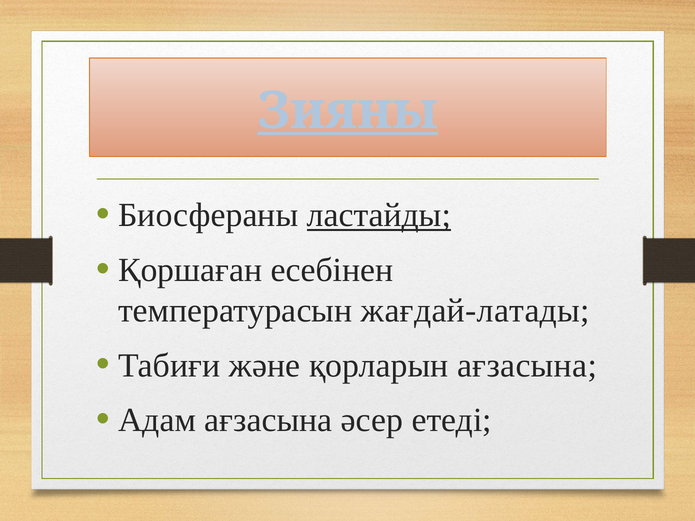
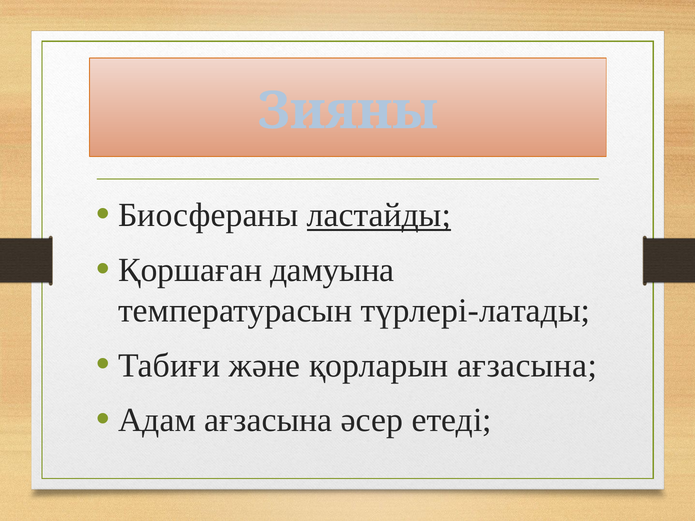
Зияны underline: present -> none
есебінен: есебінен -> дамуына
жағдай-латады: жағдай-латады -> түрлері-латады
